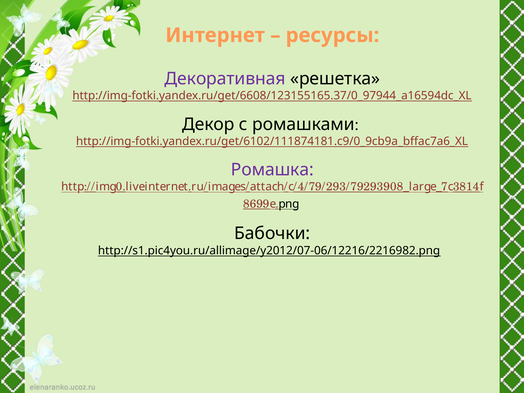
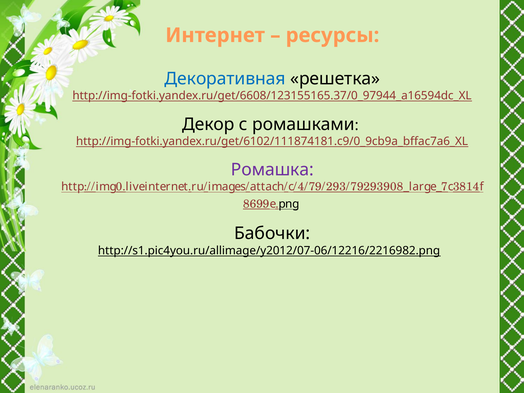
Декоративная colour: purple -> blue
